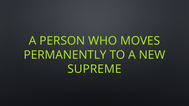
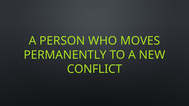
SUPREME: SUPREME -> CONFLICT
